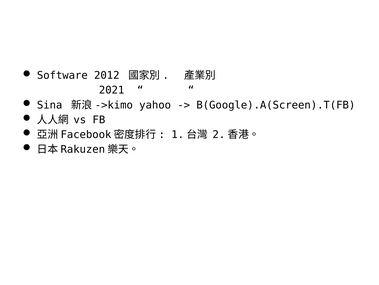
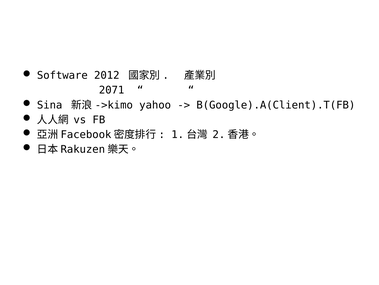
2021: 2021 -> 2071
B(Google).A(Screen).T(FB: B(Google).A(Screen).T(FB -> B(Google).A(Client).T(FB
